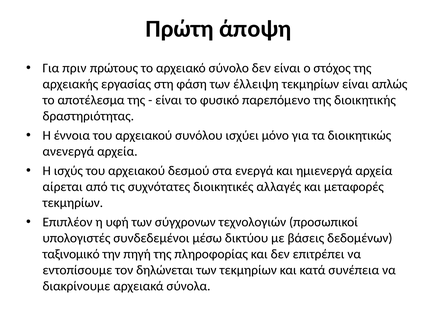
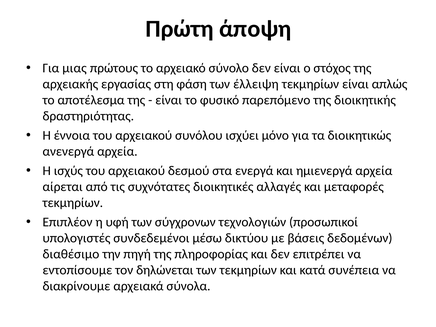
πριν: πριν -> μιας
ταξινομικό: ταξινομικό -> διαθέσιμο
